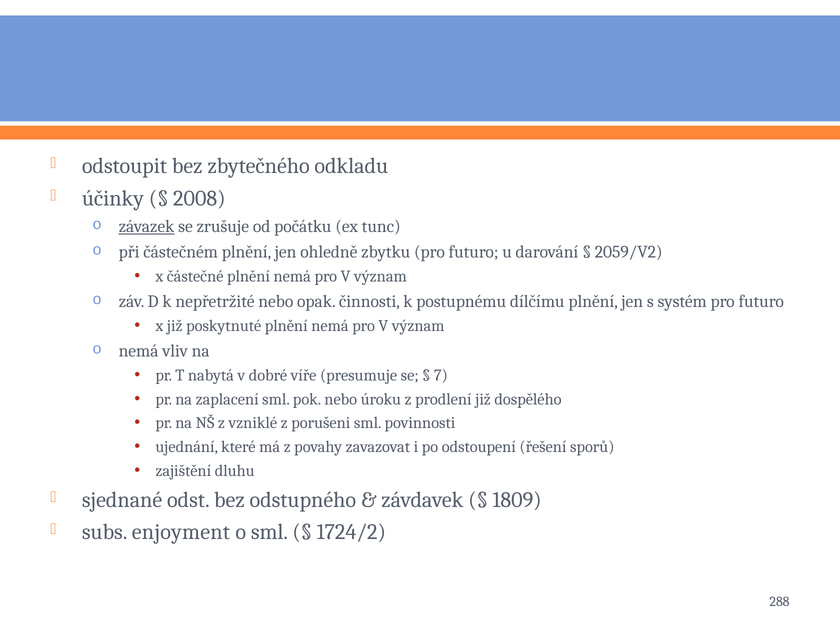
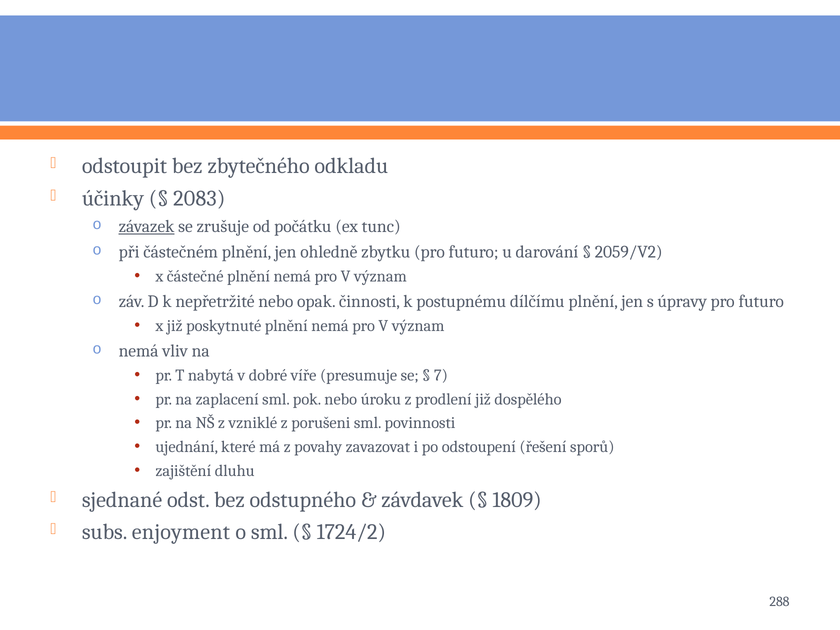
2008: 2008 -> 2083
systém: systém -> úpravy
